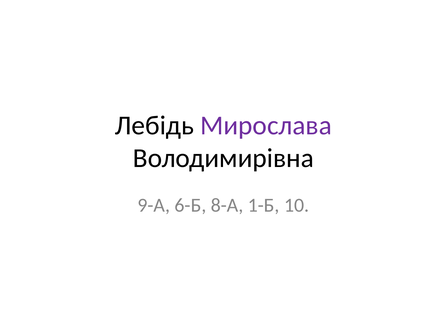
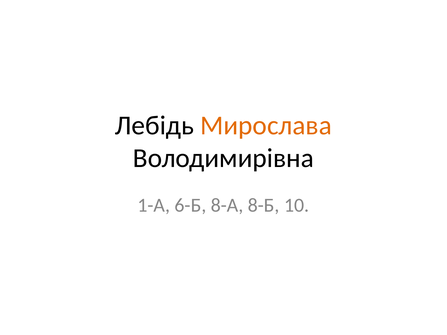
Мирослава colour: purple -> orange
9-А: 9-А -> 1-А
1-Б: 1-Б -> 8-Б
